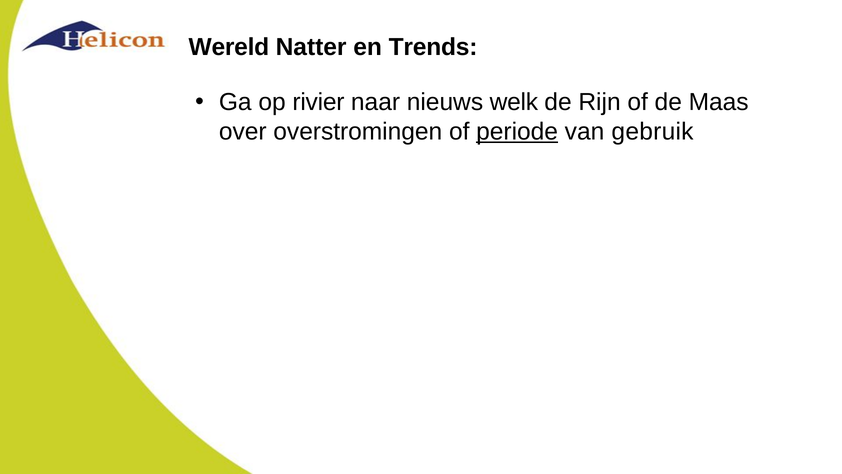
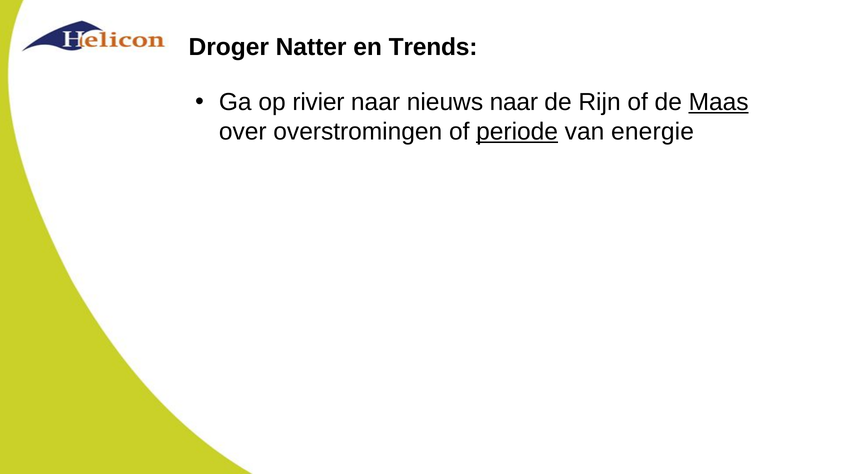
Wereld: Wereld -> Droger
nieuws welk: welk -> naar
Maas underline: none -> present
gebruik: gebruik -> energie
